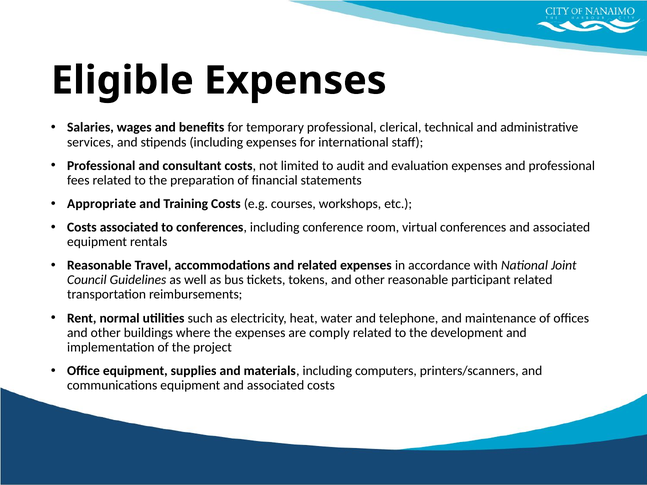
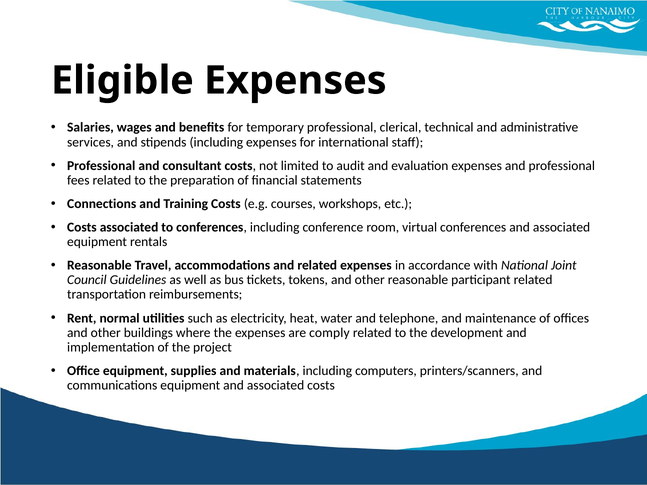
Appropriate: Appropriate -> Connections
